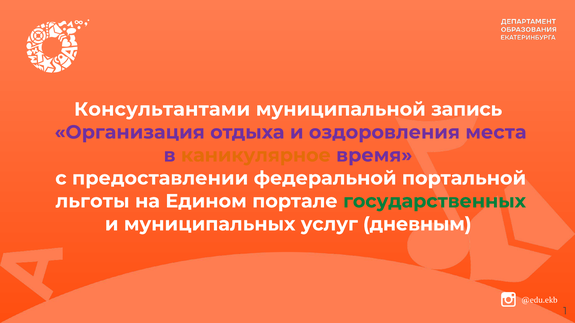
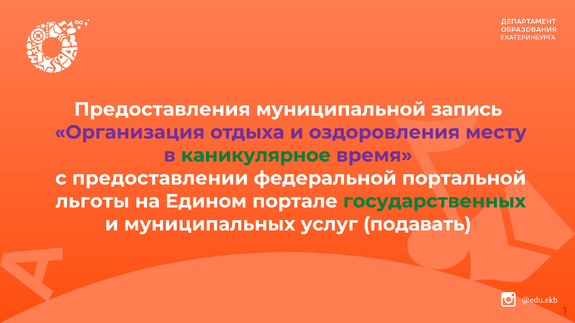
Консультантами: Консультантами -> Предоставления
места: места -> месту
каникулярное colour: orange -> green
дневным: дневным -> подавать
